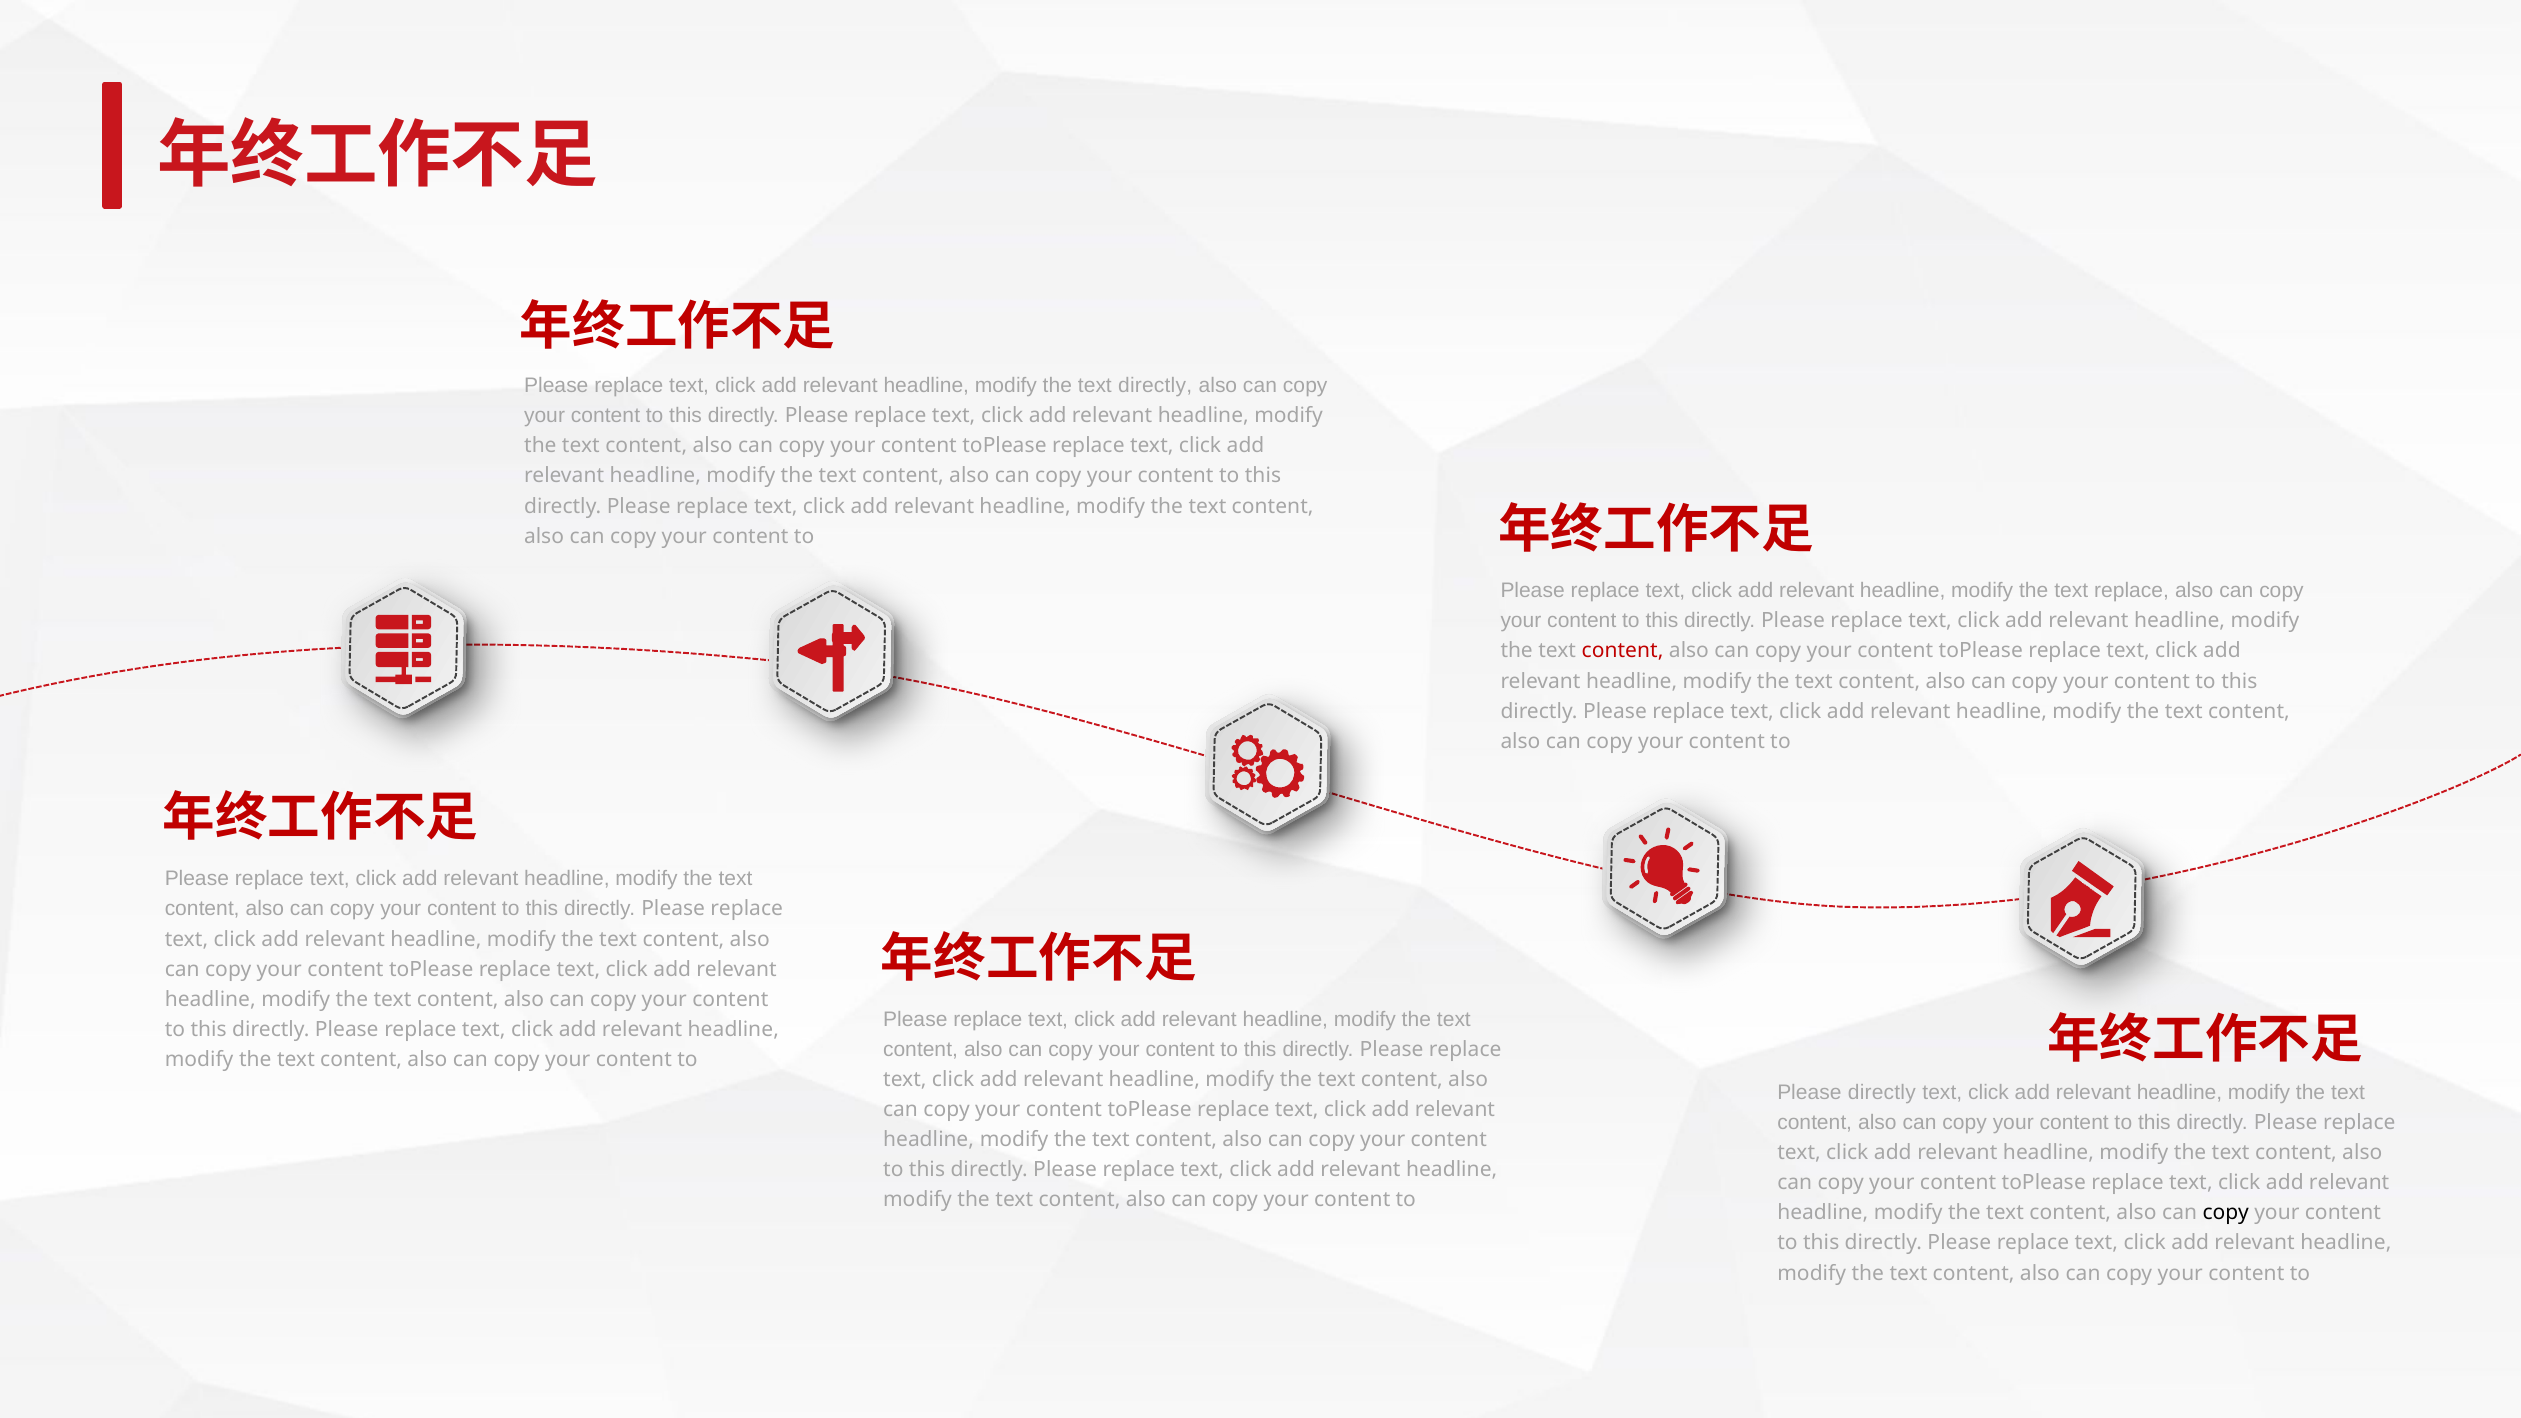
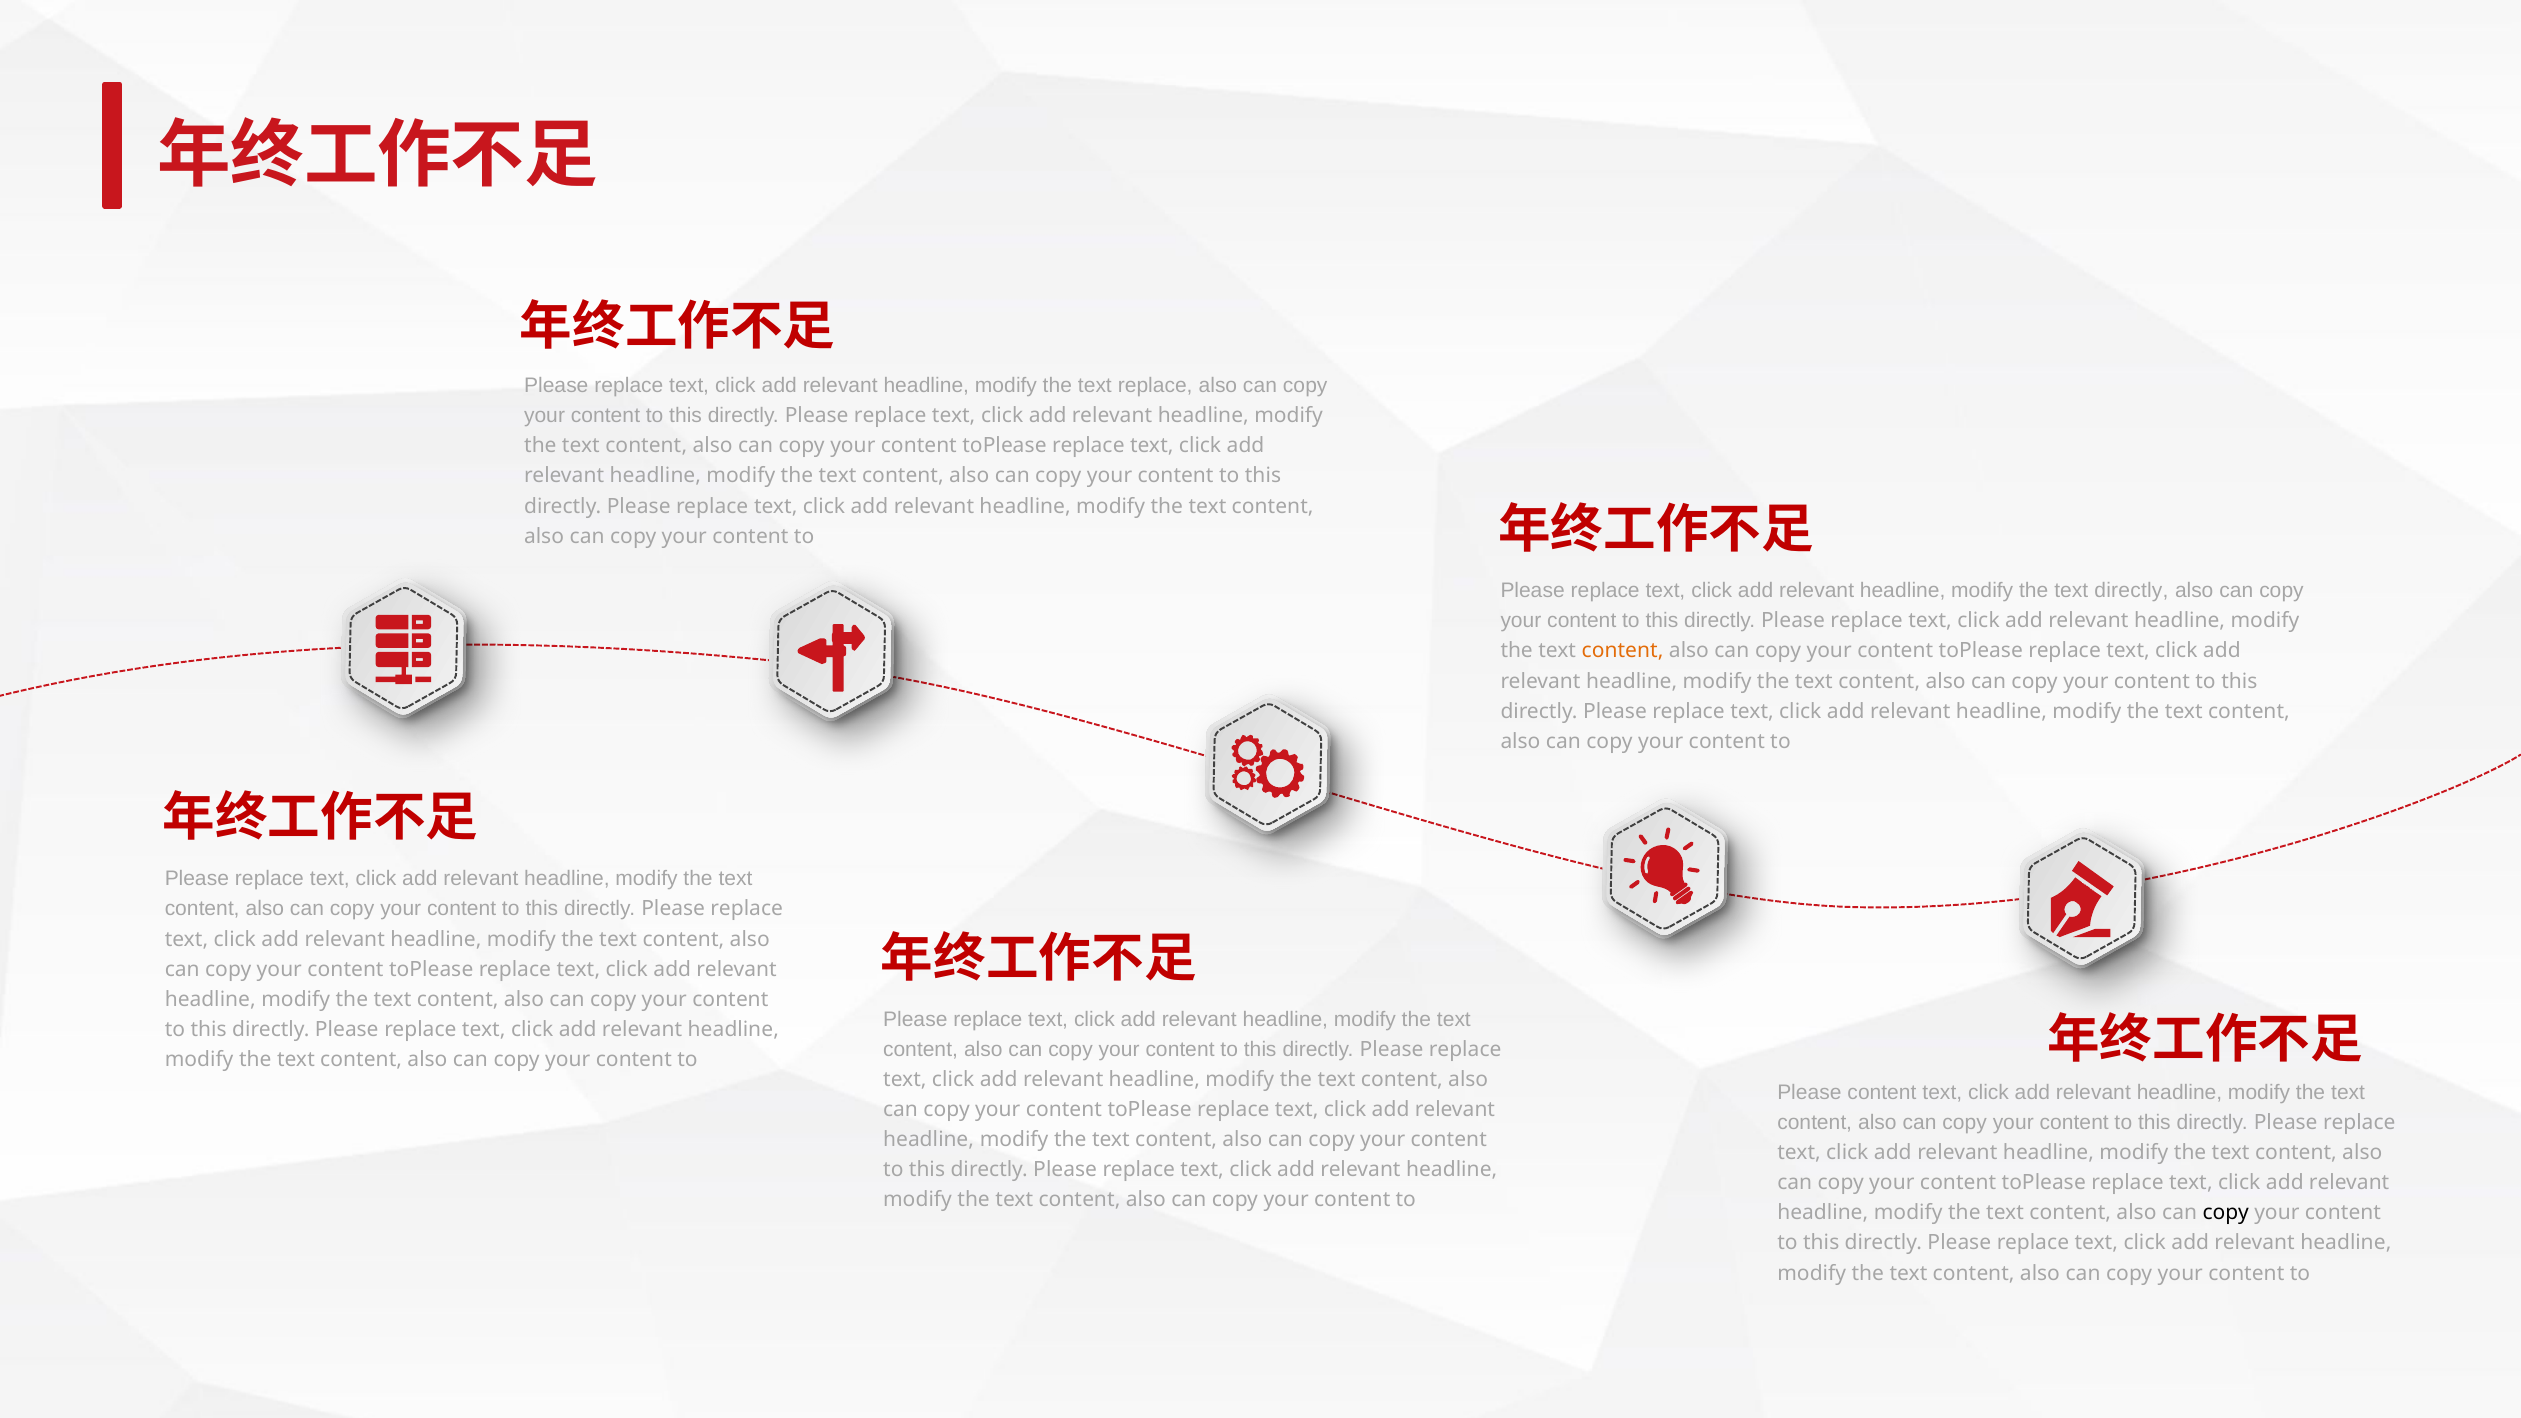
text directly: directly -> replace
text replace: replace -> directly
content at (1623, 651) colour: red -> orange
Please directly: directly -> content
